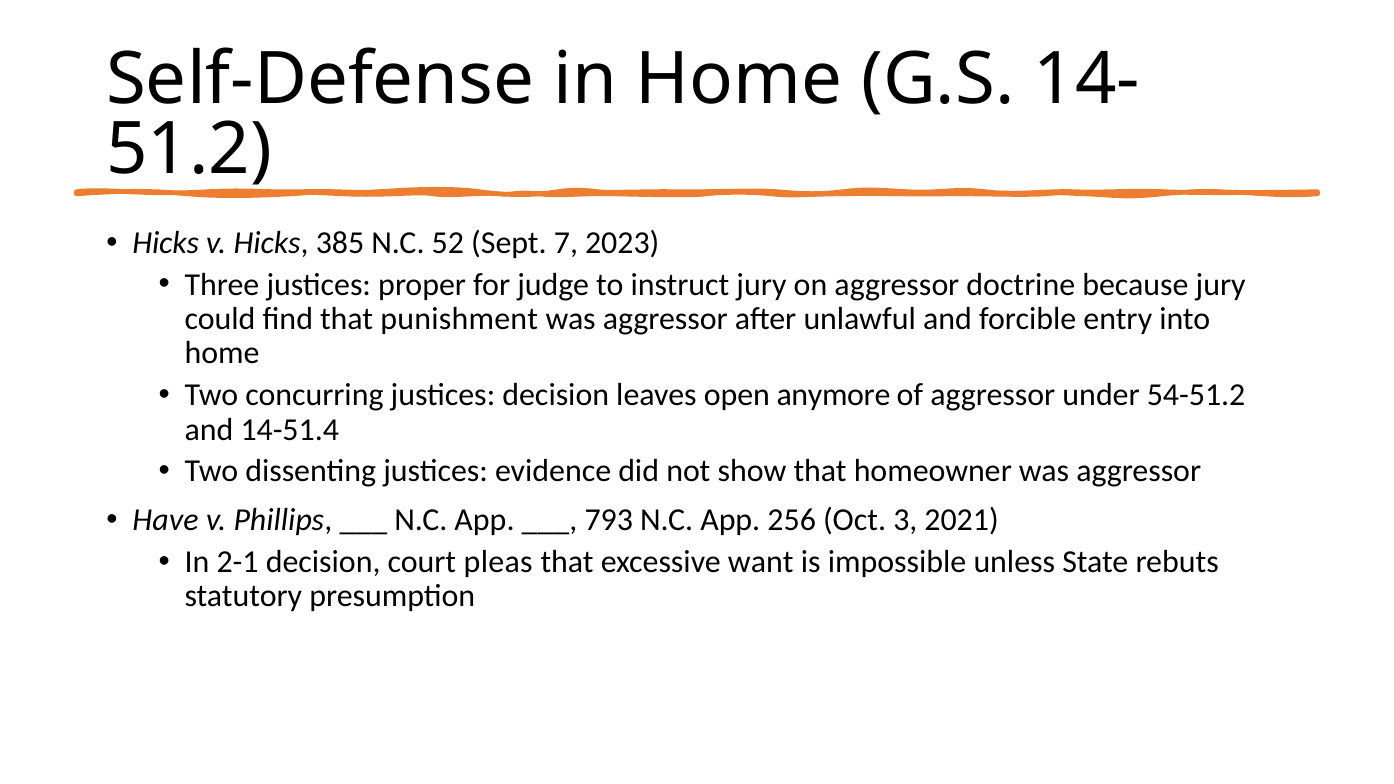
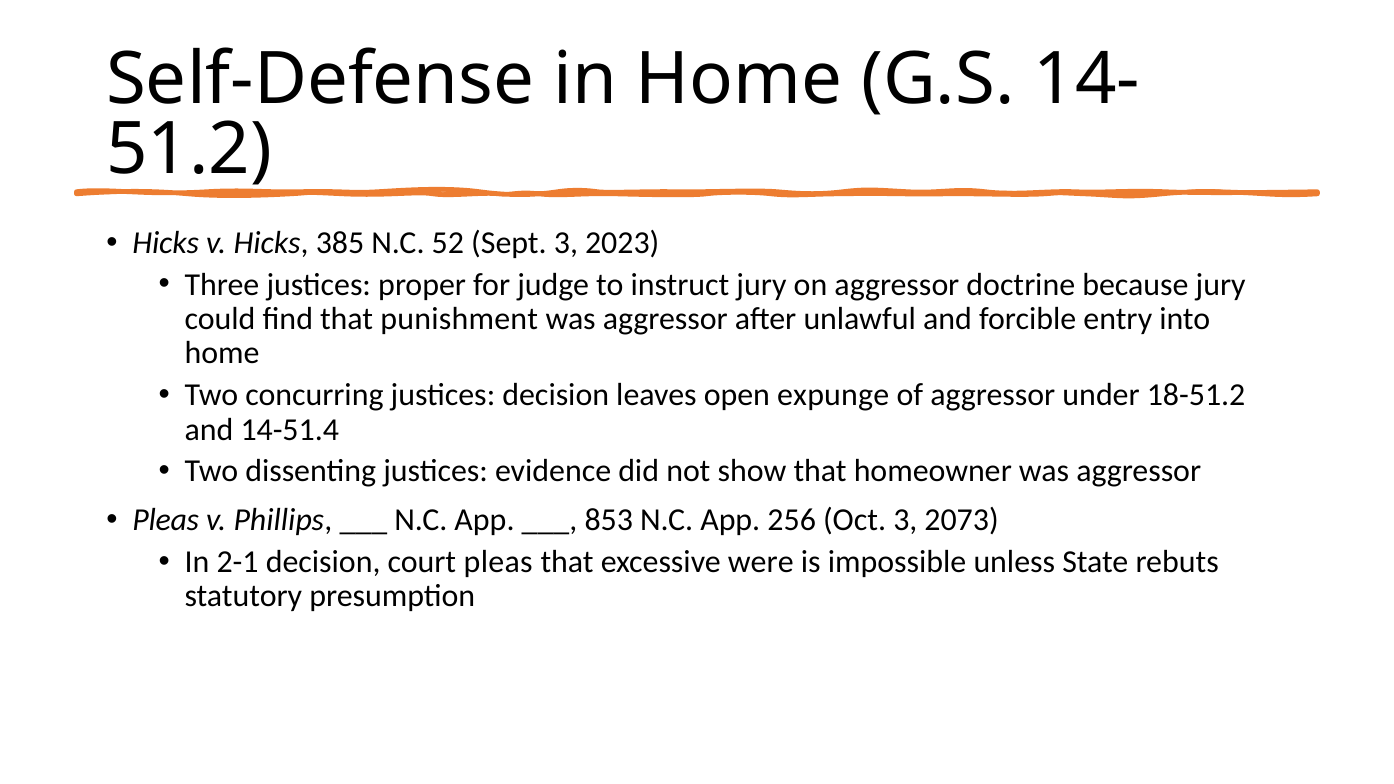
Sept 7: 7 -> 3
anymore: anymore -> expunge
54-51.2: 54-51.2 -> 18-51.2
Have at (166, 520): Have -> Pleas
793: 793 -> 853
2021: 2021 -> 2073
want: want -> were
